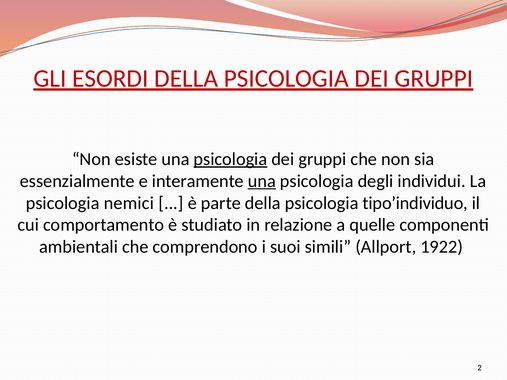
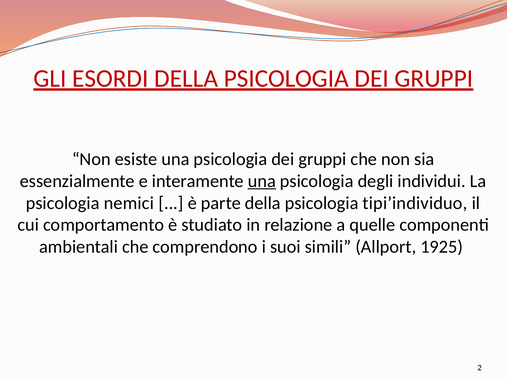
psicologia at (230, 159) underline: present -> none
tipo’individuo: tipo’individuo -> tipi’individuo
1922: 1922 -> 1925
